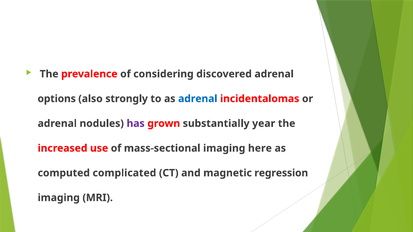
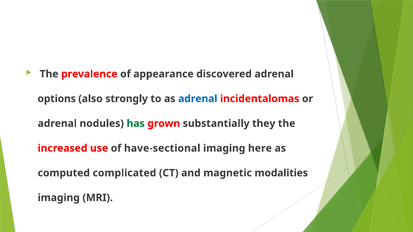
considering: considering -> appearance
has colour: purple -> green
year: year -> they
mass-sectional: mass-sectional -> have-sectional
regression: regression -> modalities
